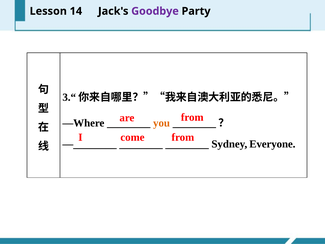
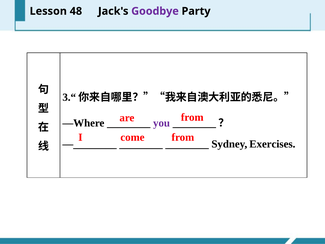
14: 14 -> 48
you colour: orange -> purple
Everyone: Everyone -> Exercises
